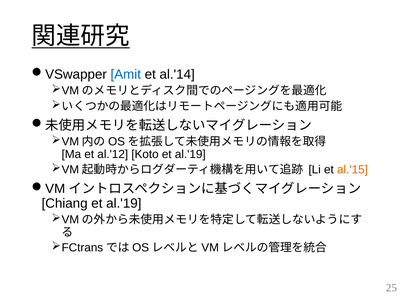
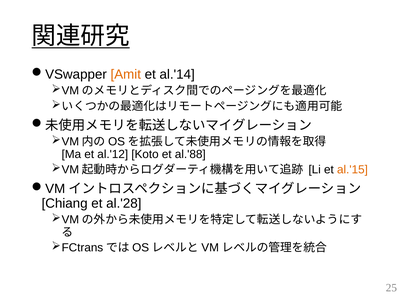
Amit colour: blue -> orange
Koto et al.'19: al.'19 -> al.'88
Chiang et al.'19: al.'19 -> al.'28
